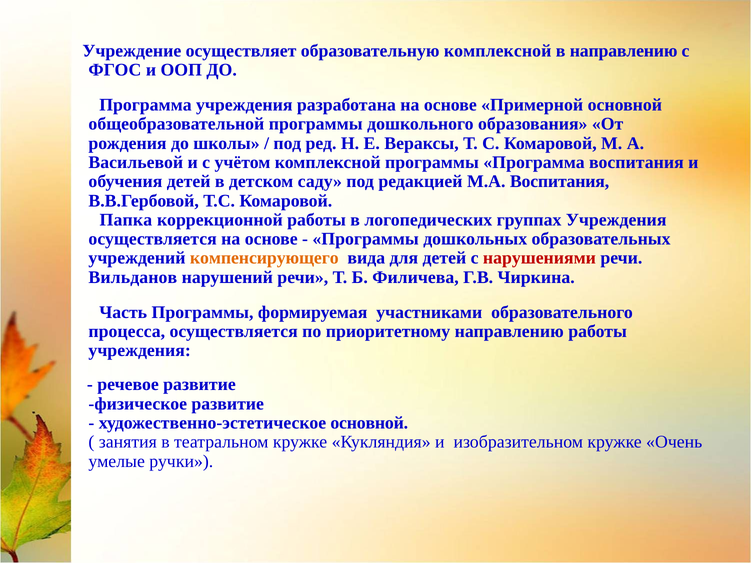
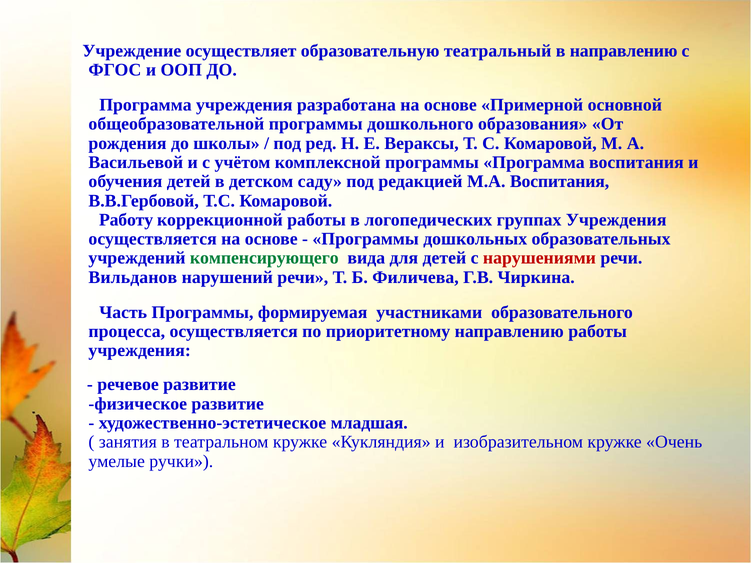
образовательную комплексной: комплексной -> театральный
Папка: Папка -> Работу
компенсирующего colour: orange -> green
художественно-эстетическое основной: основной -> младшая
